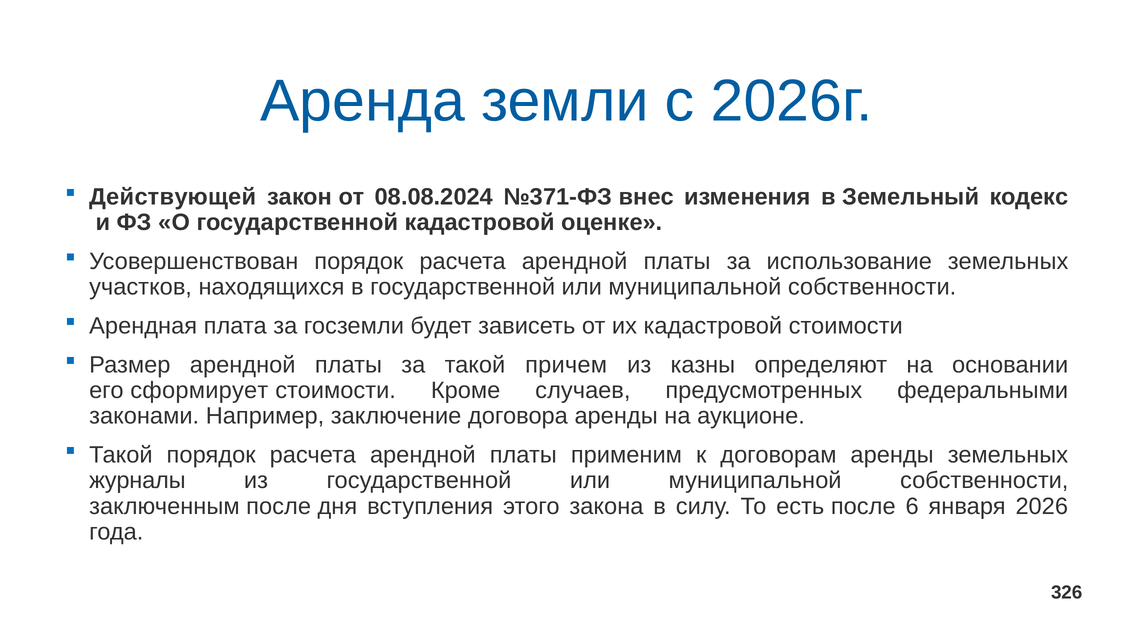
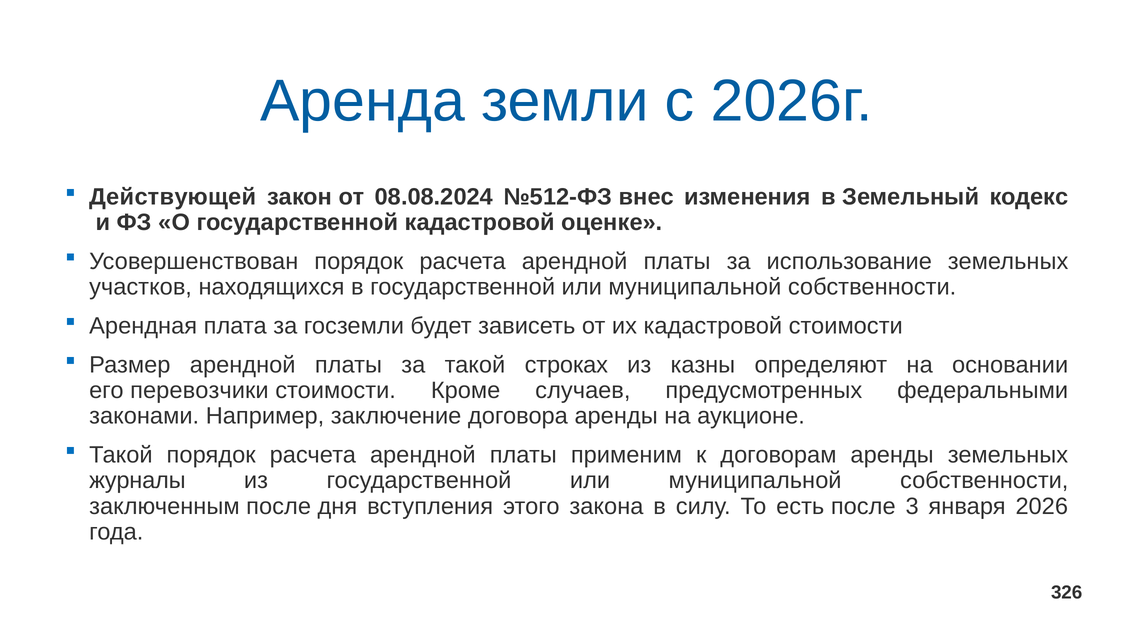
№371-ФЗ: №371-ФЗ -> №512-ФЗ
причем: причем -> строках
сформирует: сформирует -> перевозчики
6: 6 -> 3
